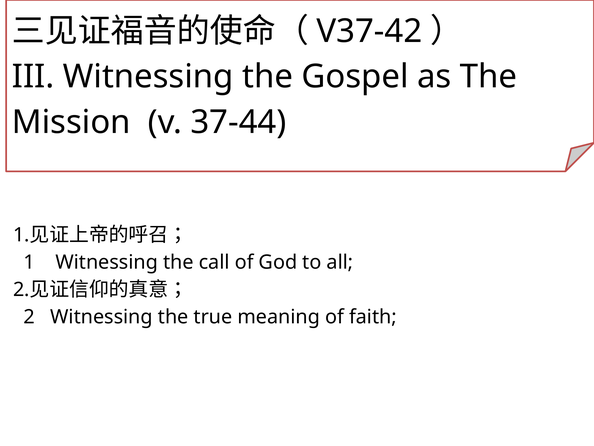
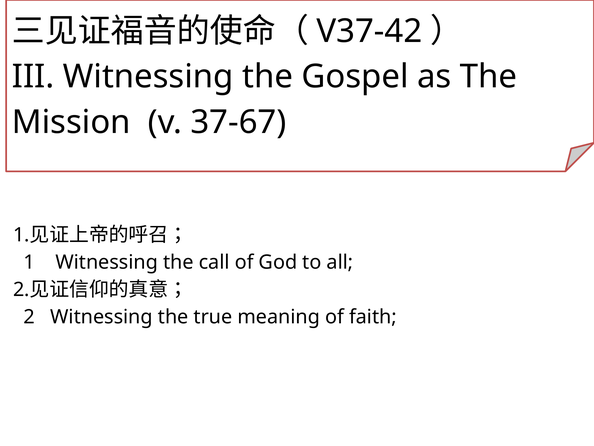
37-44: 37-44 -> 37-67
